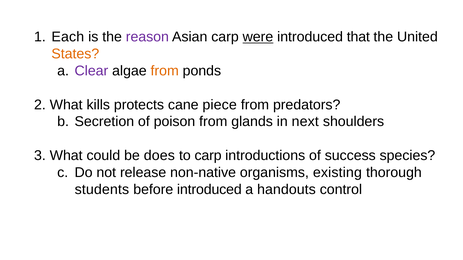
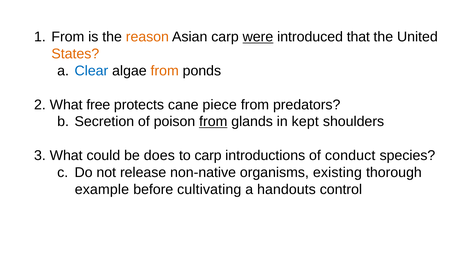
Each at (68, 37): Each -> From
reason colour: purple -> orange
Clear colour: purple -> blue
kills: kills -> free
from at (213, 122) underline: none -> present
next: next -> kept
success: success -> conduct
students: students -> example
before introduced: introduced -> cultivating
